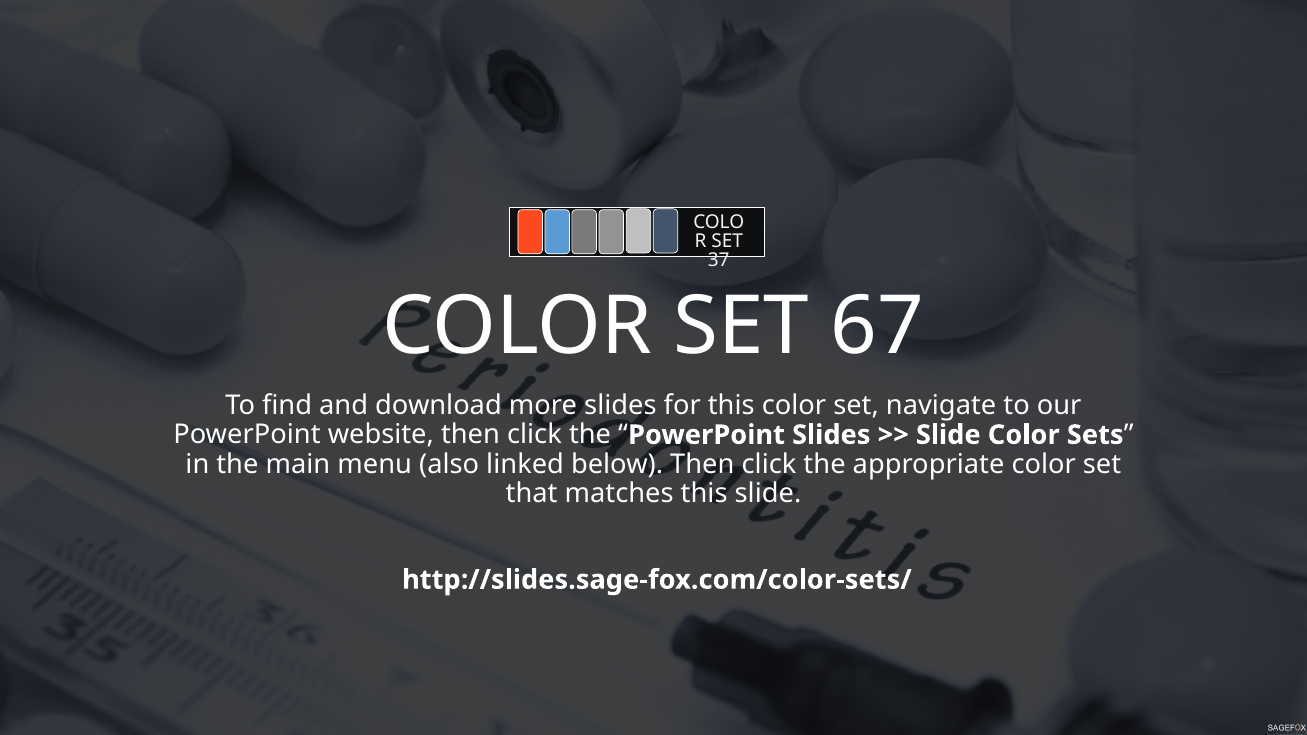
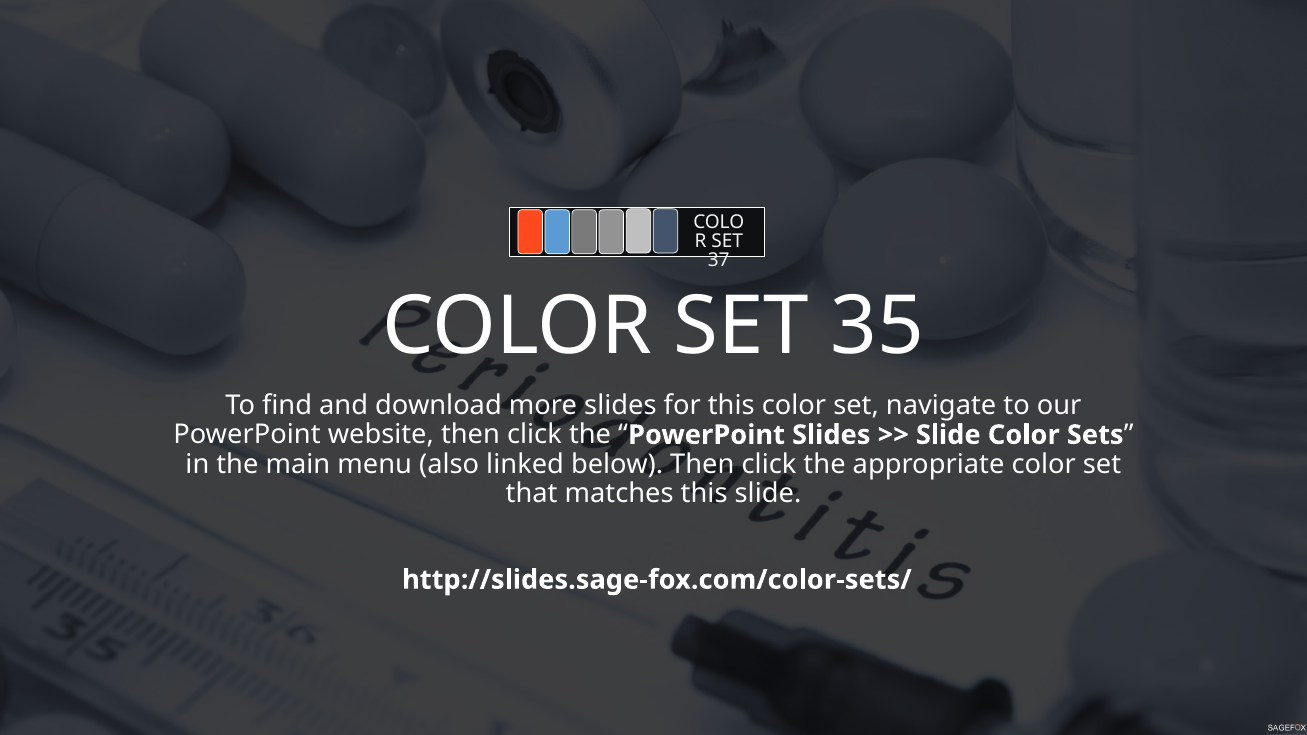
67: 67 -> 35
